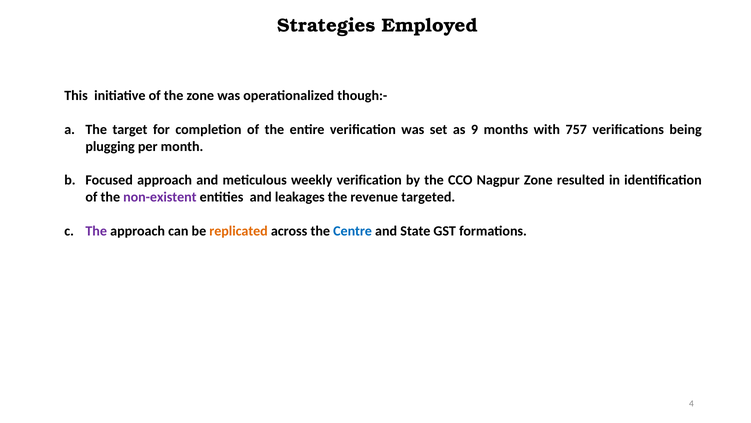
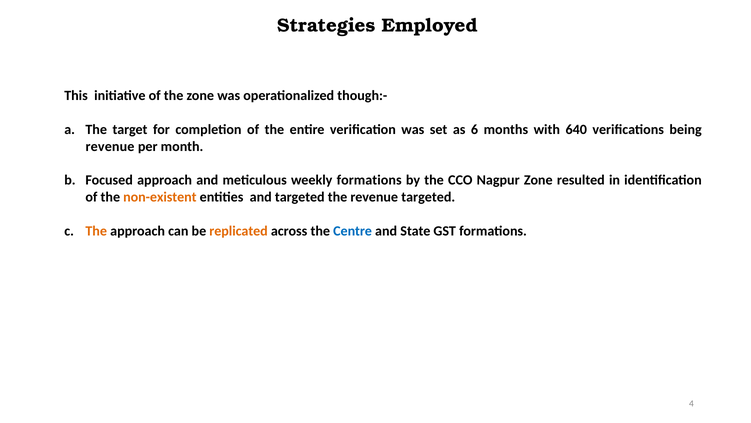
9: 9 -> 6
757: 757 -> 640
plugging at (110, 146): plugging -> revenue
weekly verification: verification -> formations
non-existent colour: purple -> orange
and leakages: leakages -> targeted
The at (96, 231) colour: purple -> orange
